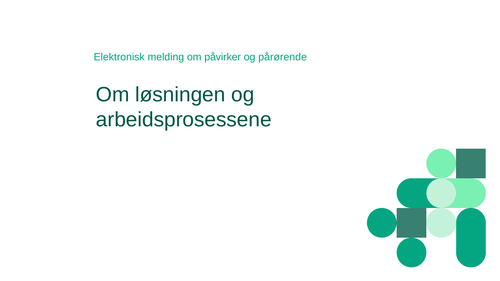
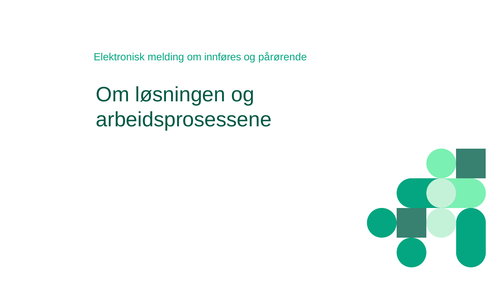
påvirker: påvirker -> innføres
